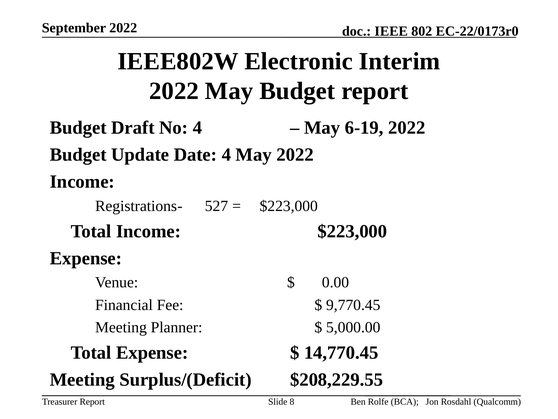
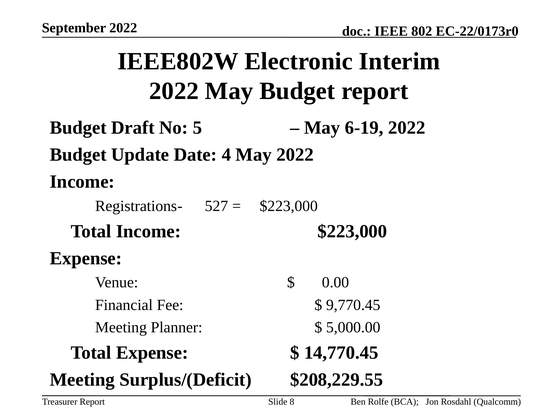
No 4: 4 -> 5
